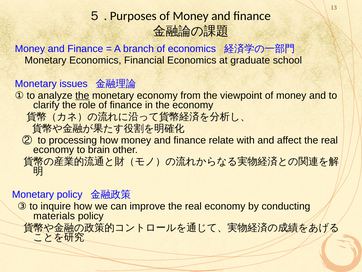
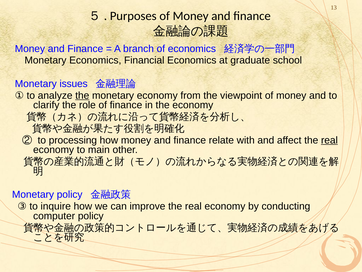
real at (329, 140) underline: none -> present
brain: brain -> main
materials: materials -> computer
